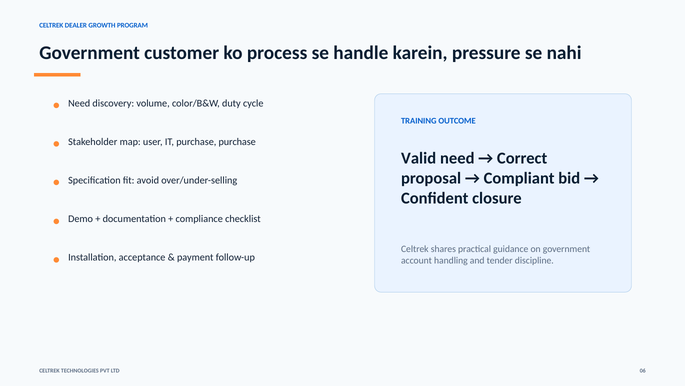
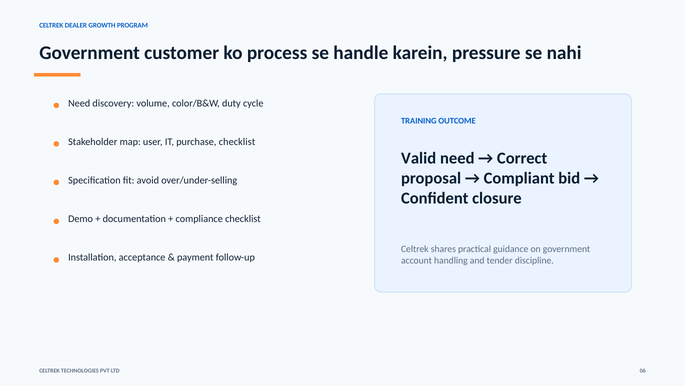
purchase purchase: purchase -> checklist
